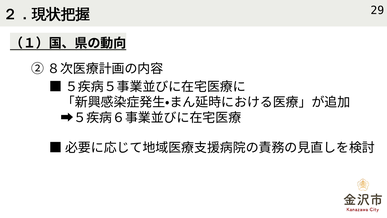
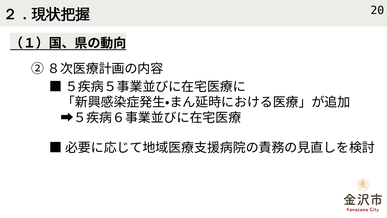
29: 29 -> 20
